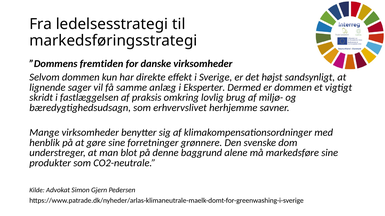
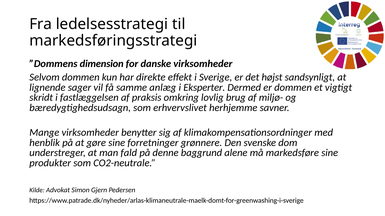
fremtiden: fremtiden -> dimension
blot: blot -> fald
